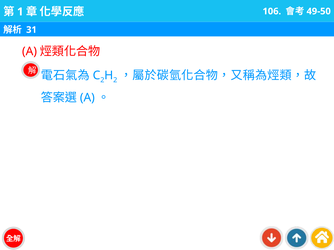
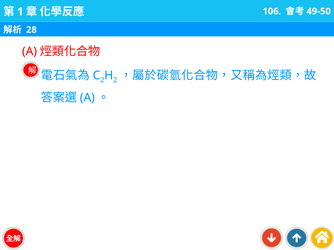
31: 31 -> 28
